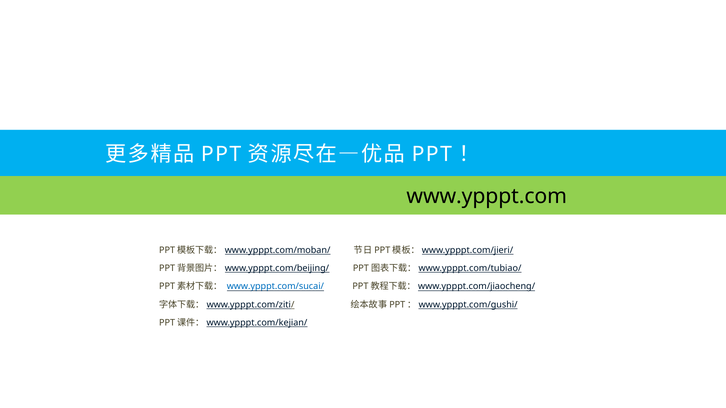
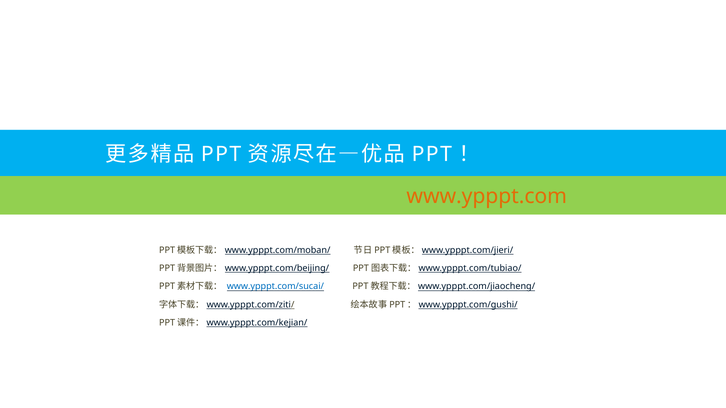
www.ypppt.com colour: black -> orange
